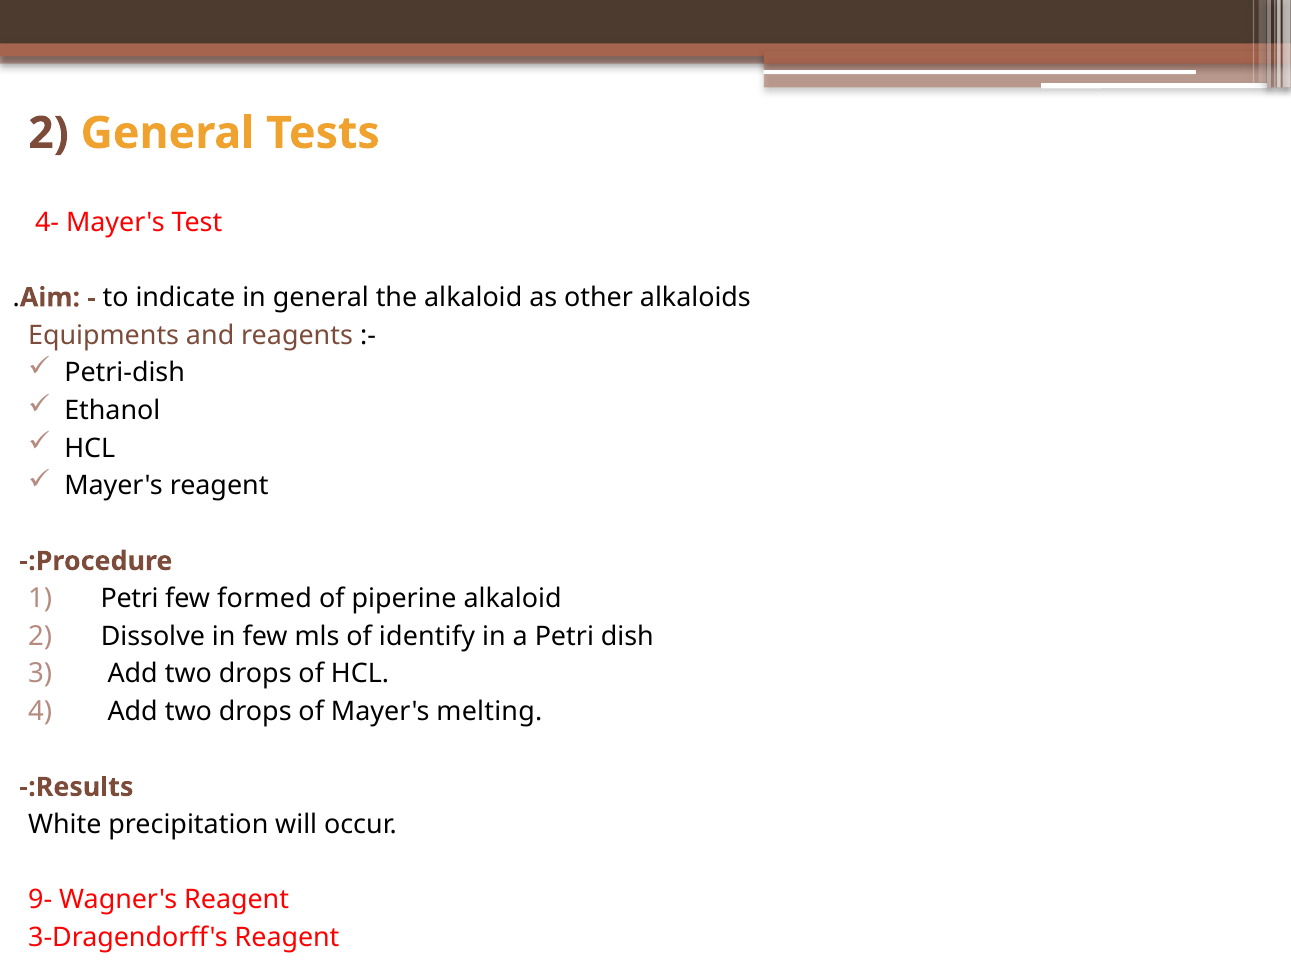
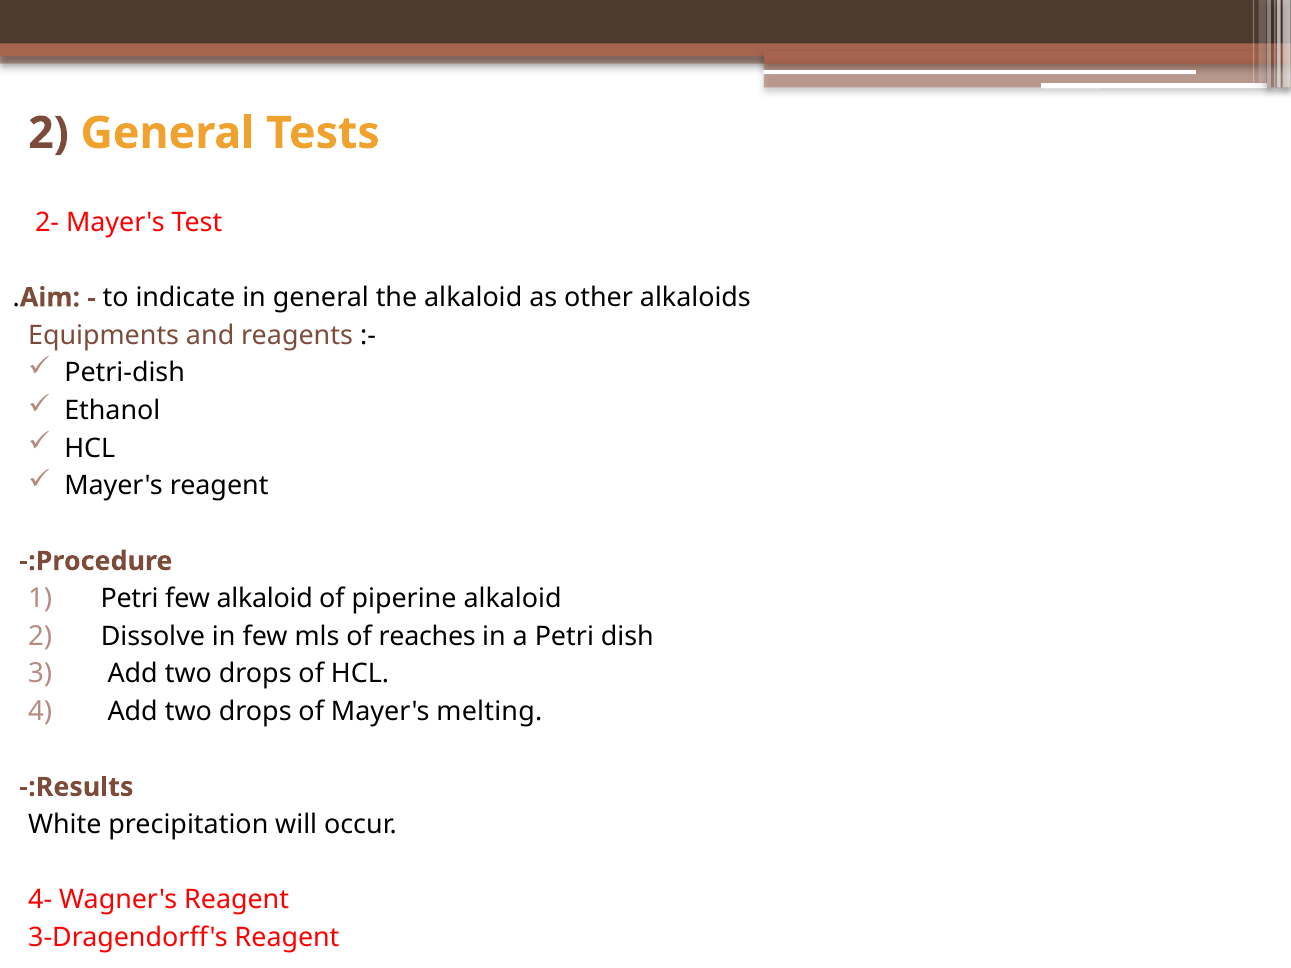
4-: 4- -> 2-
few formed: formed -> alkaloid
identify: identify -> reaches
9-: 9- -> 4-
